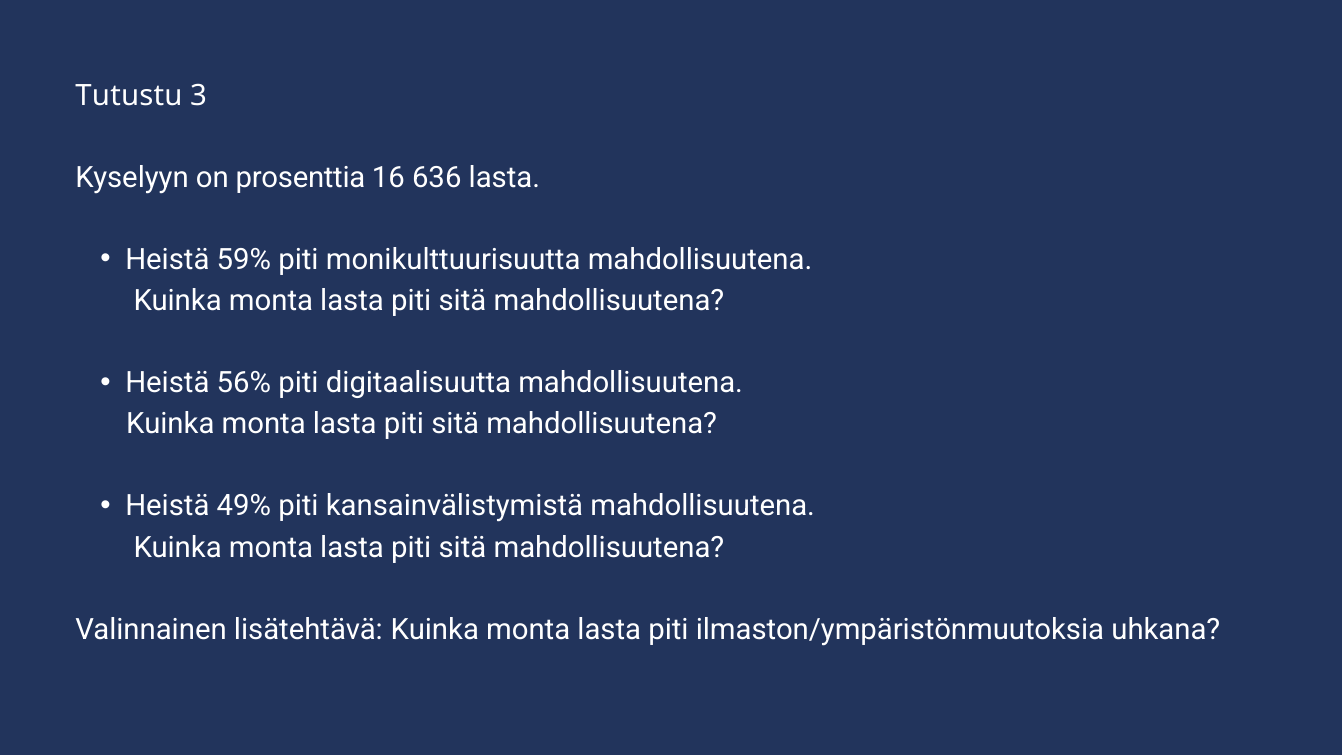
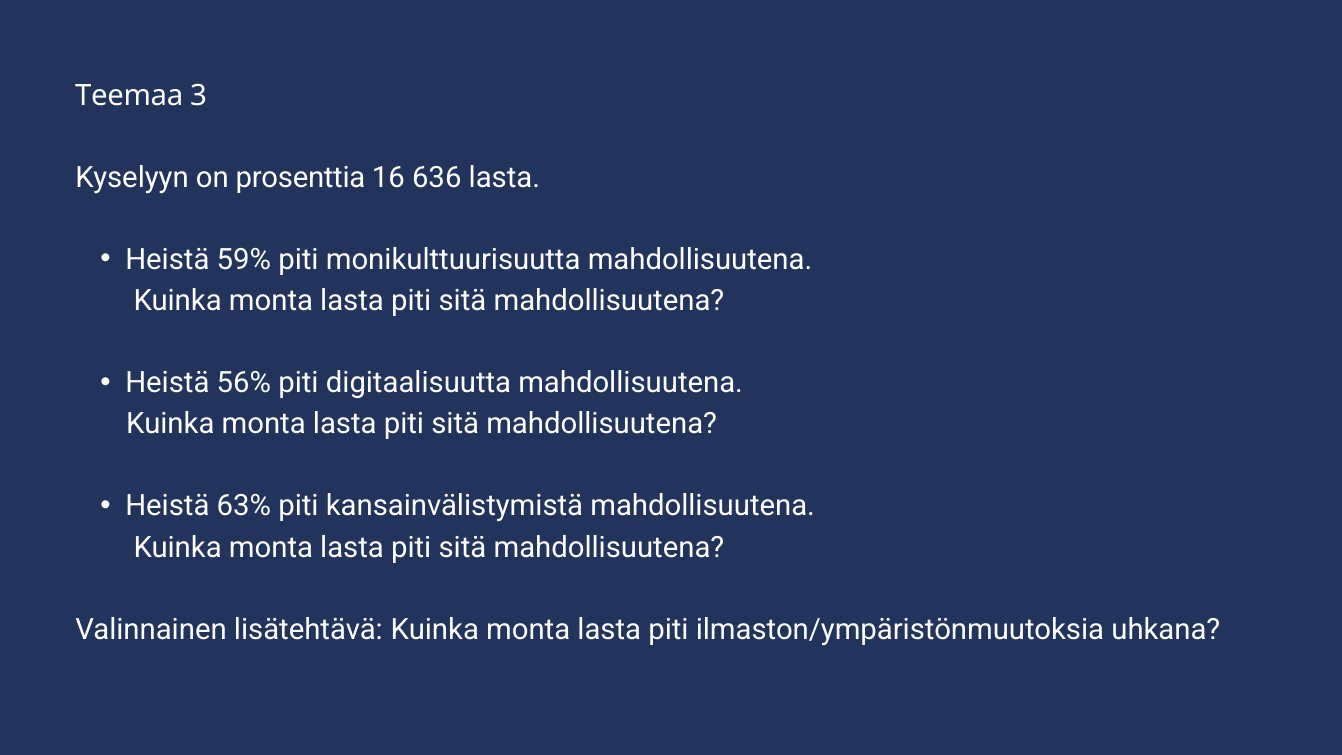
Tutustu: Tutustu -> Teemaa
49%: 49% -> 63%
